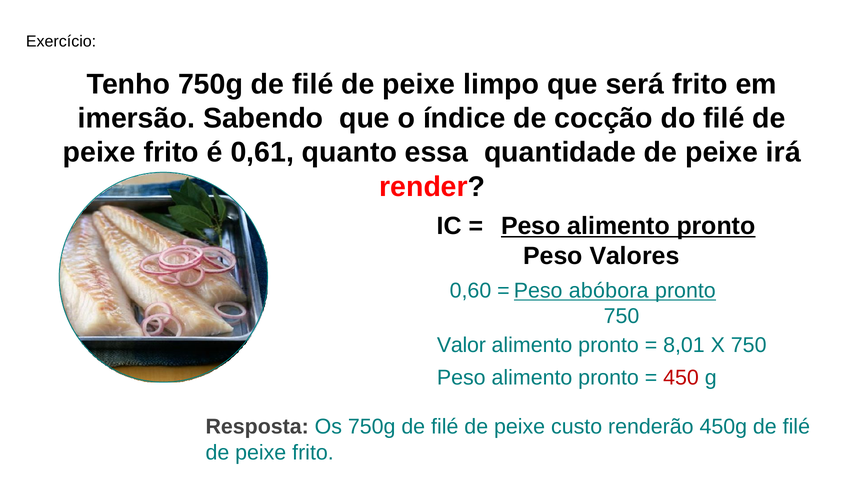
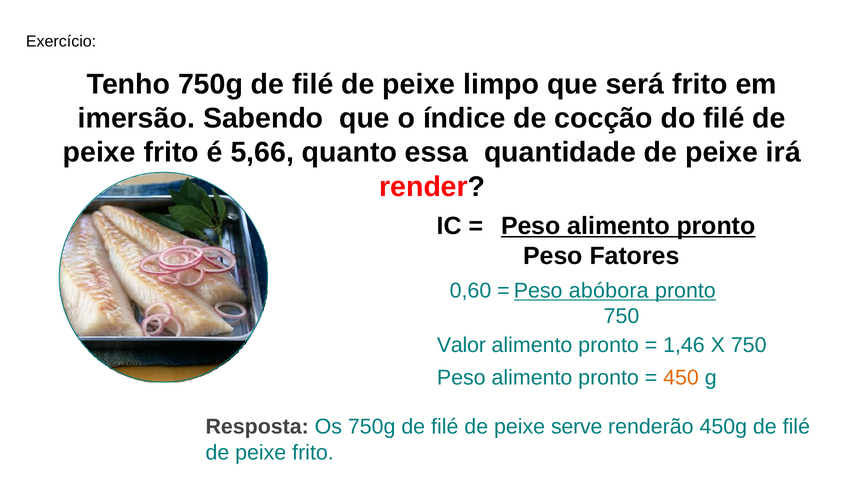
0,61: 0,61 -> 5,66
Valores: Valores -> Fatores
8,01: 8,01 -> 1,46
450 colour: red -> orange
custo: custo -> serve
